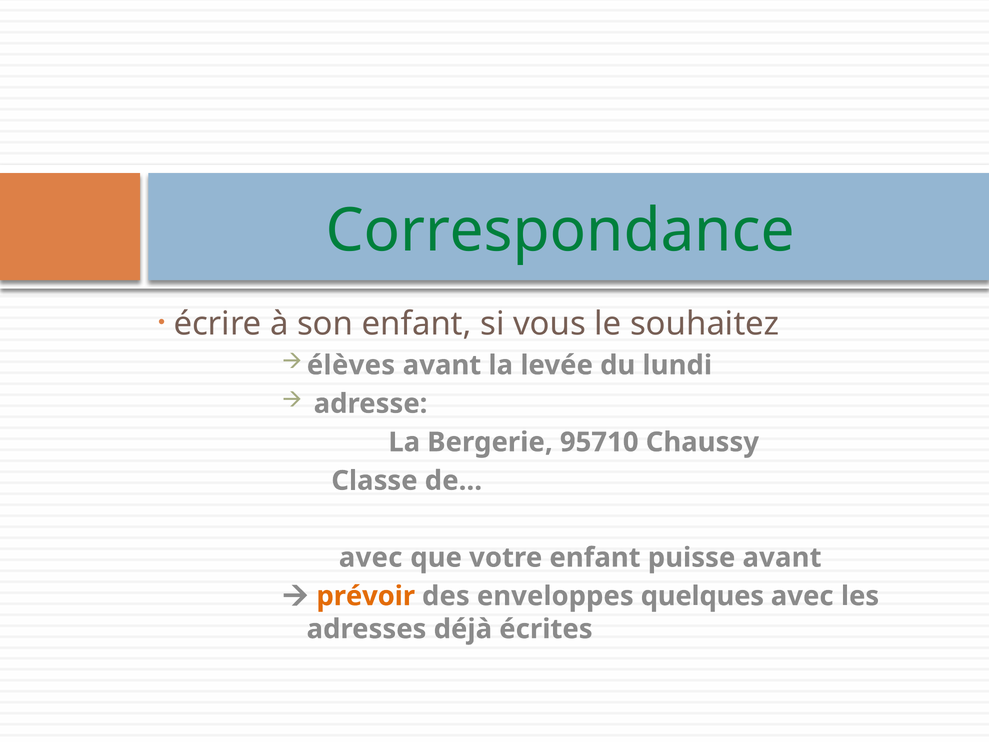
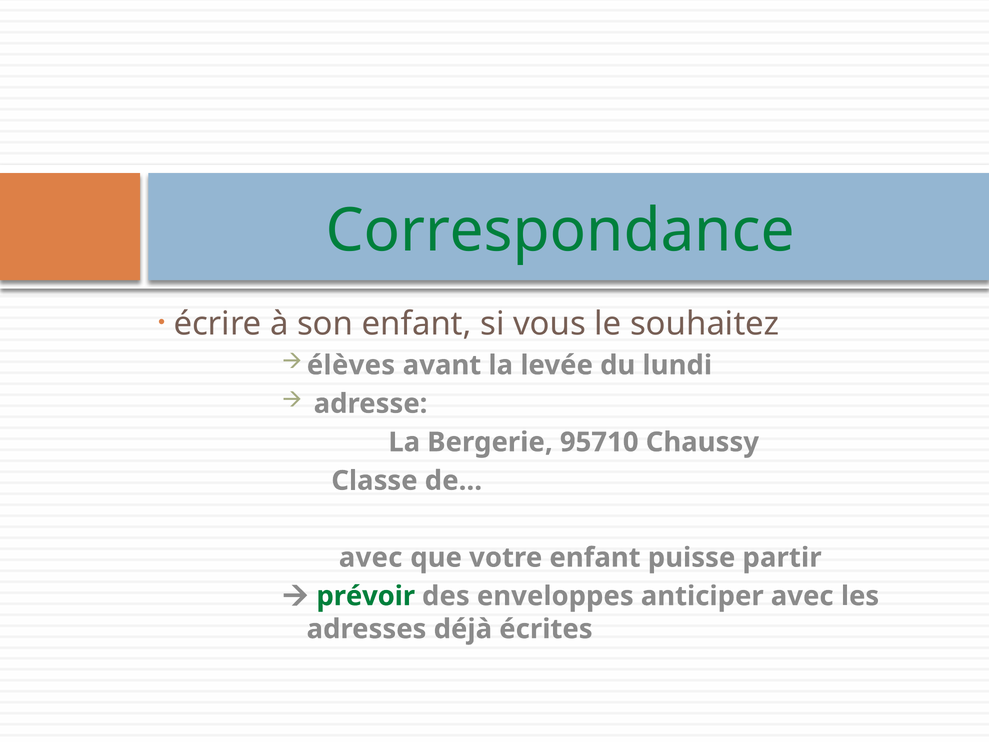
puisse avant: avant -> partir
prévoir colour: orange -> green
quelques: quelques -> anticiper
